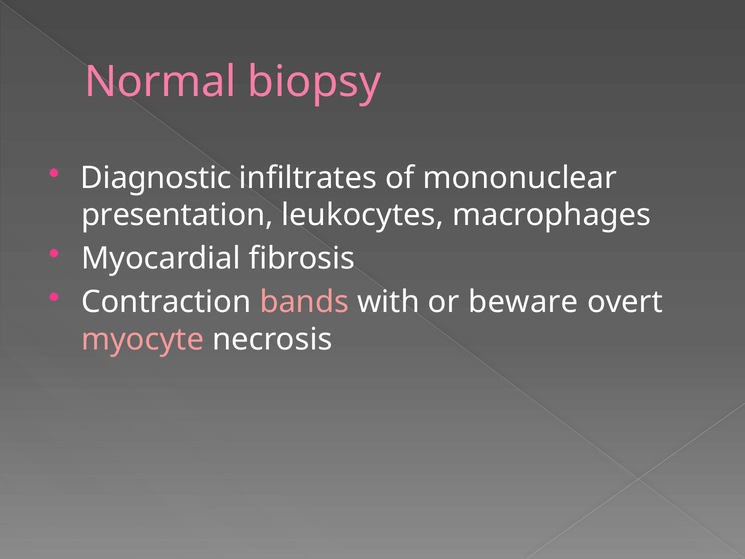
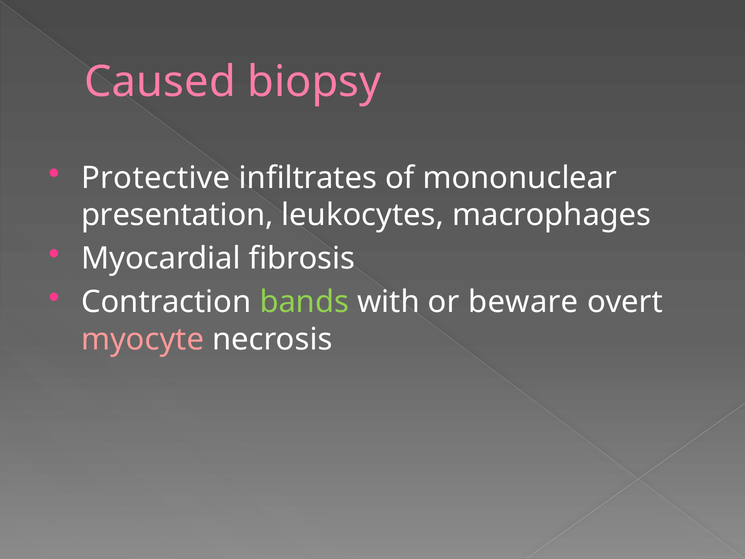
Normal: Normal -> Caused
Diagnostic: Diagnostic -> Protective
bands colour: pink -> light green
